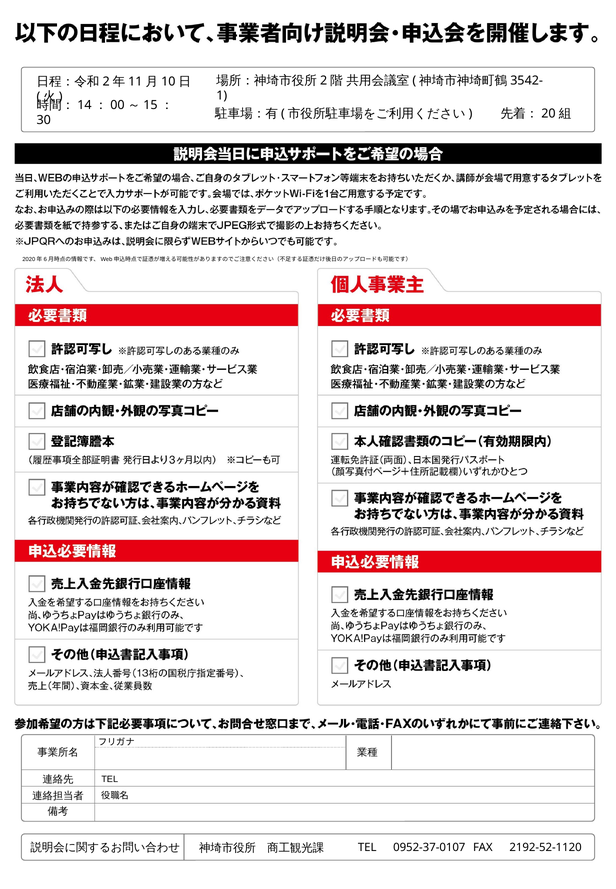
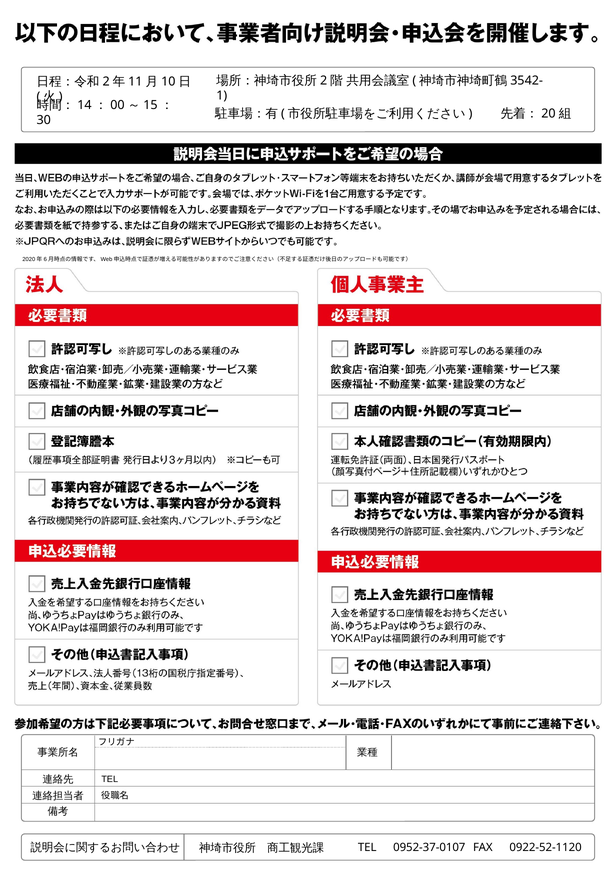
2192-52-1120: 2192-52-1120 -> 0922-52-1120
